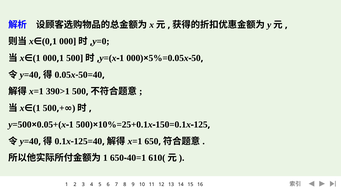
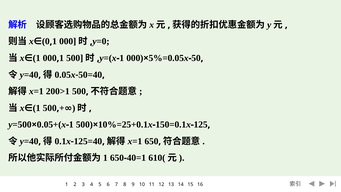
390>1: 390>1 -> 200>1
